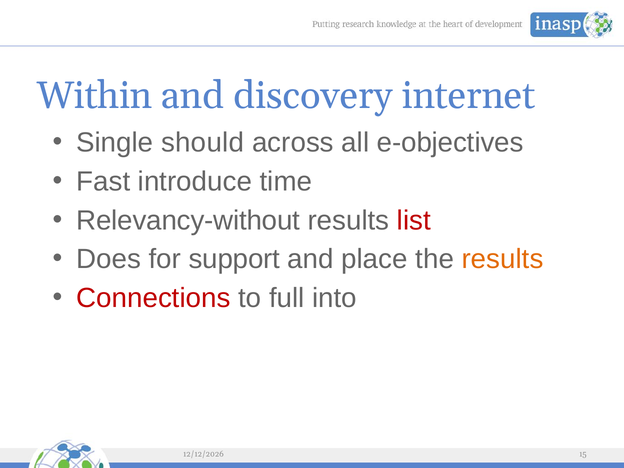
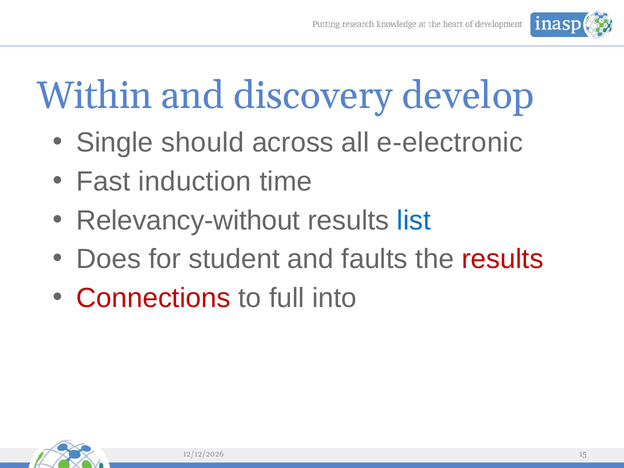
internet: internet -> develop
e-objectives: e-objectives -> e-electronic
introduce: introduce -> induction
list colour: red -> blue
support: support -> student
place: place -> faults
results at (503, 259) colour: orange -> red
